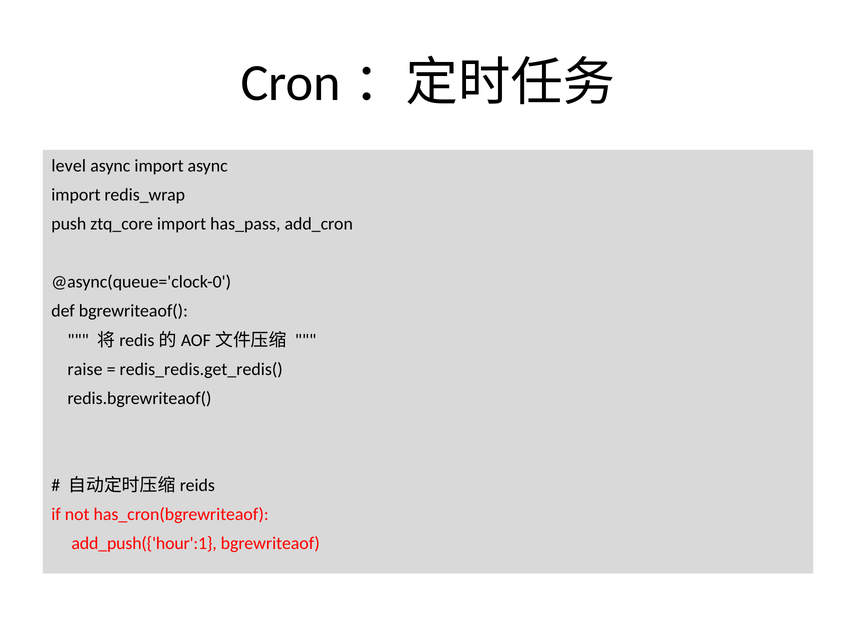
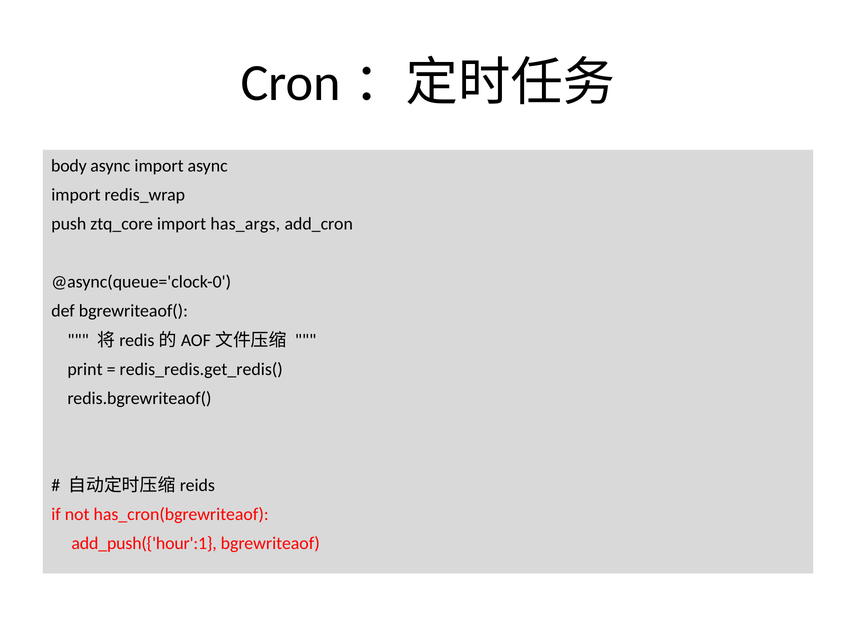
level: level -> body
has_pass: has_pass -> has_args
raise: raise -> print
